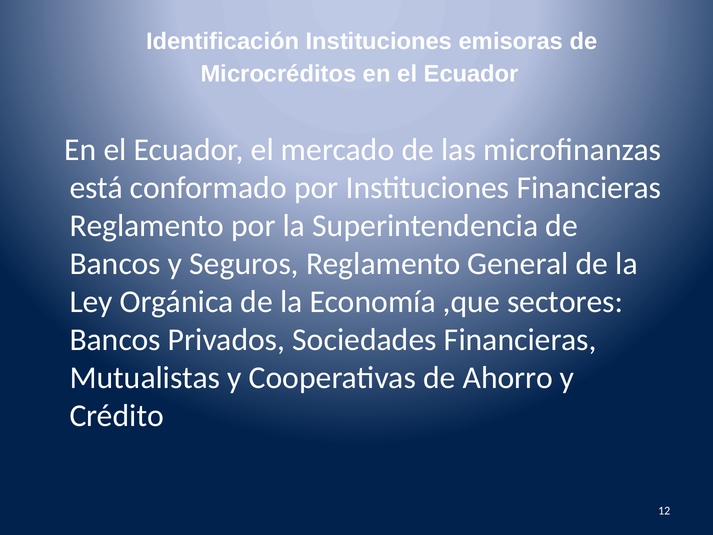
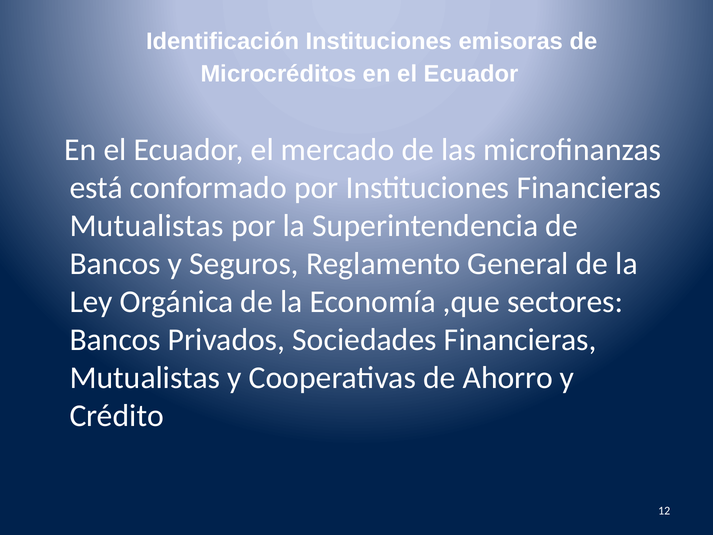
Reglamento at (147, 226): Reglamento -> Mutualistas
